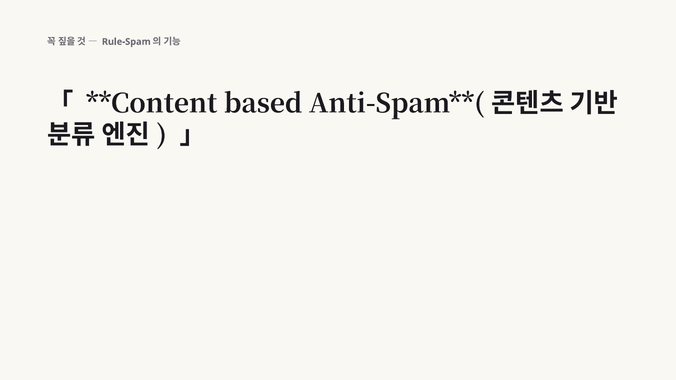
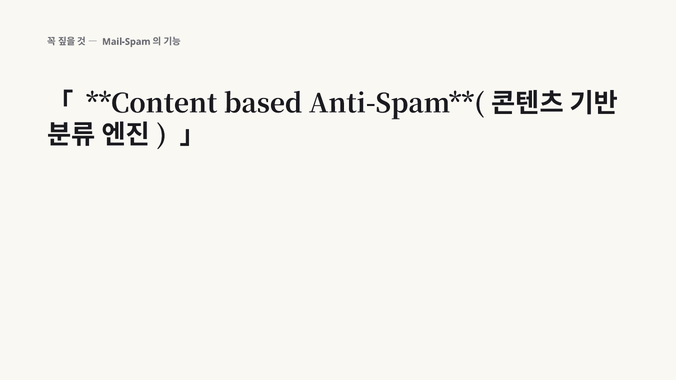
Rule-Spam: Rule-Spam -> Mail-Spam
